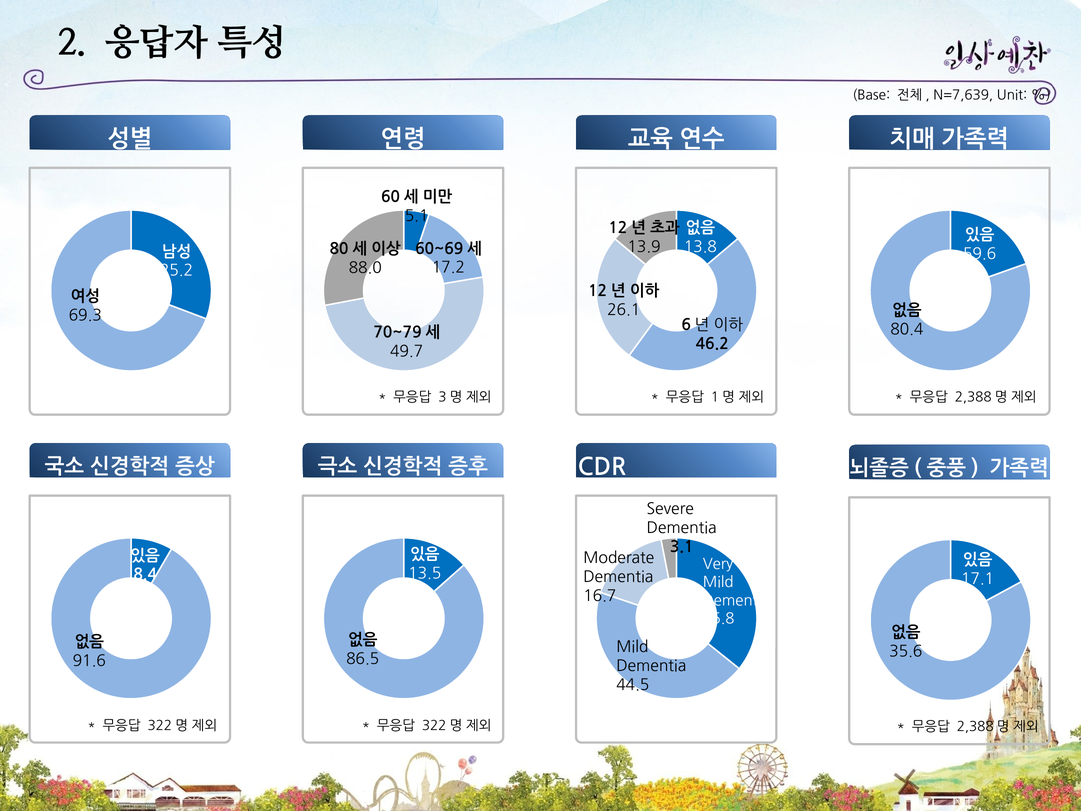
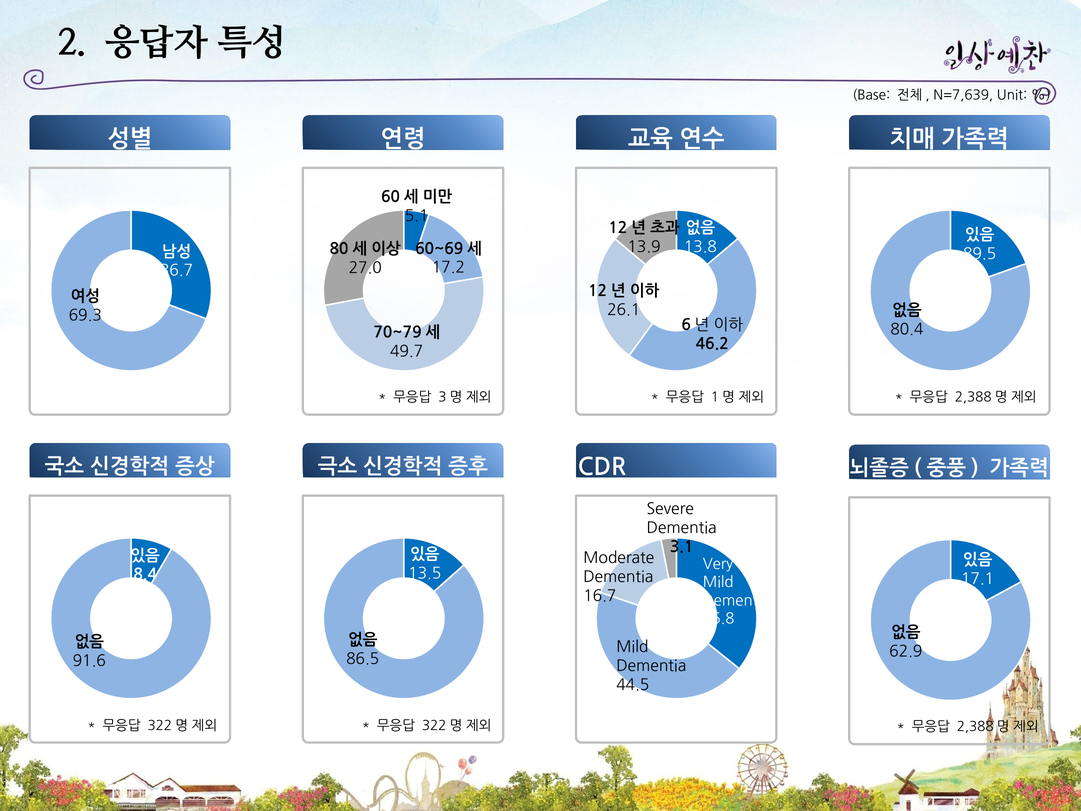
59.6: 59.6 -> 89.5
88.0: 88.0 -> 27.0
25.2: 25.2 -> 36.7
35.6: 35.6 -> 62.9
